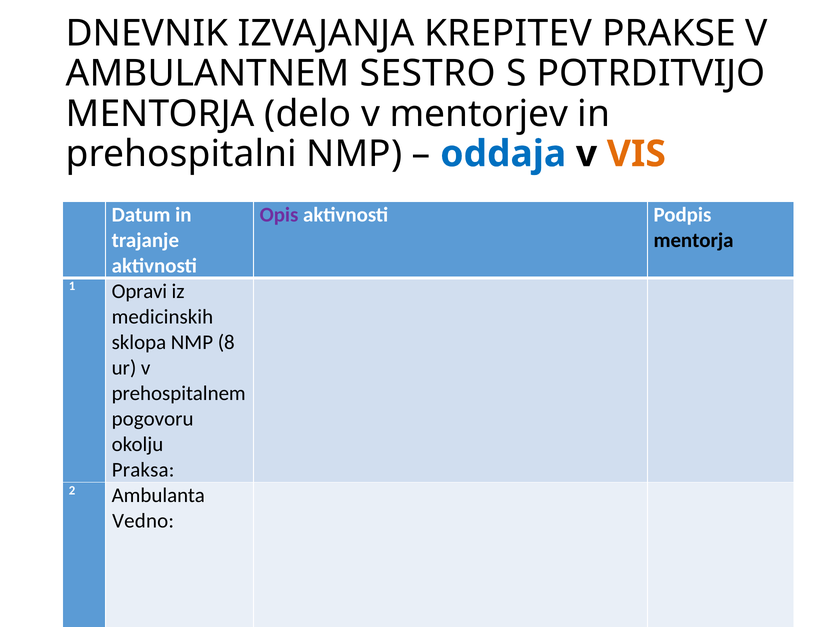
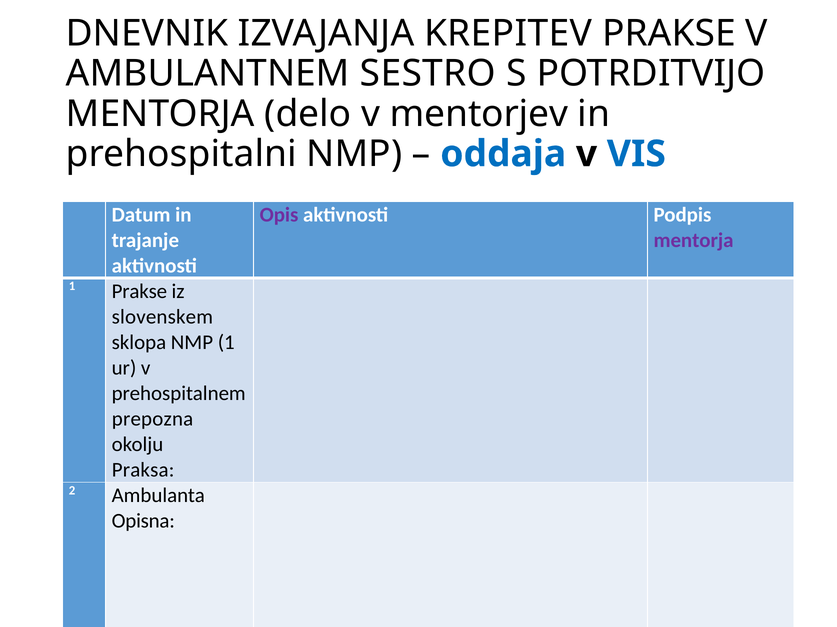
VIS colour: orange -> blue
mentorja at (694, 240) colour: black -> purple
1 Opravi: Opravi -> Prakse
medicinskih: medicinskih -> slovenskem
NMP 8: 8 -> 1
pogovoru: pogovoru -> prepozna
Vedno: Vedno -> Opisna
